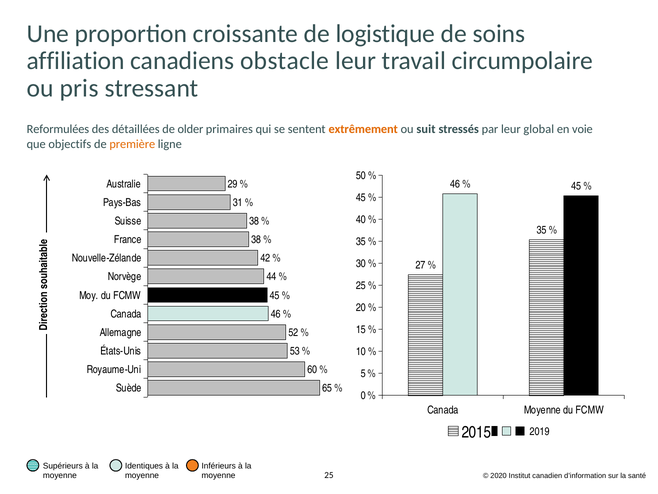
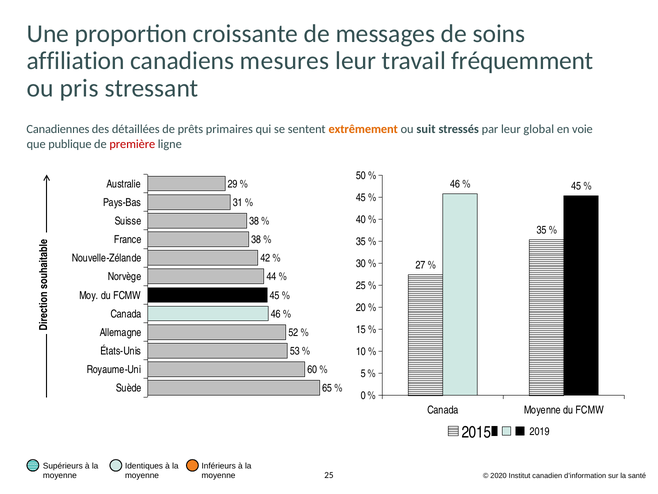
logistique: logistique -> messages
obstacle: obstacle -> mesures
circumpolaire: circumpolaire -> fréquemment
Reformulées: Reformulées -> Canadiennes
older: older -> prêts
objectifs: objectifs -> publique
première colour: orange -> red
